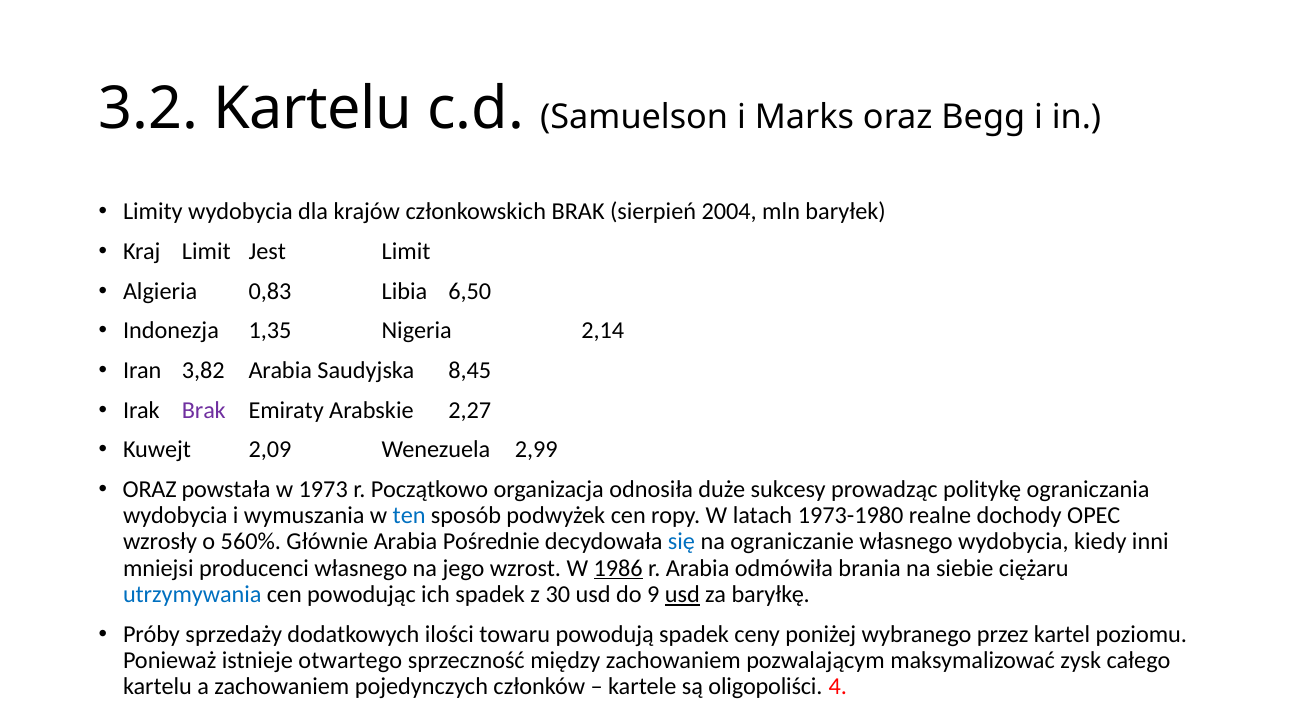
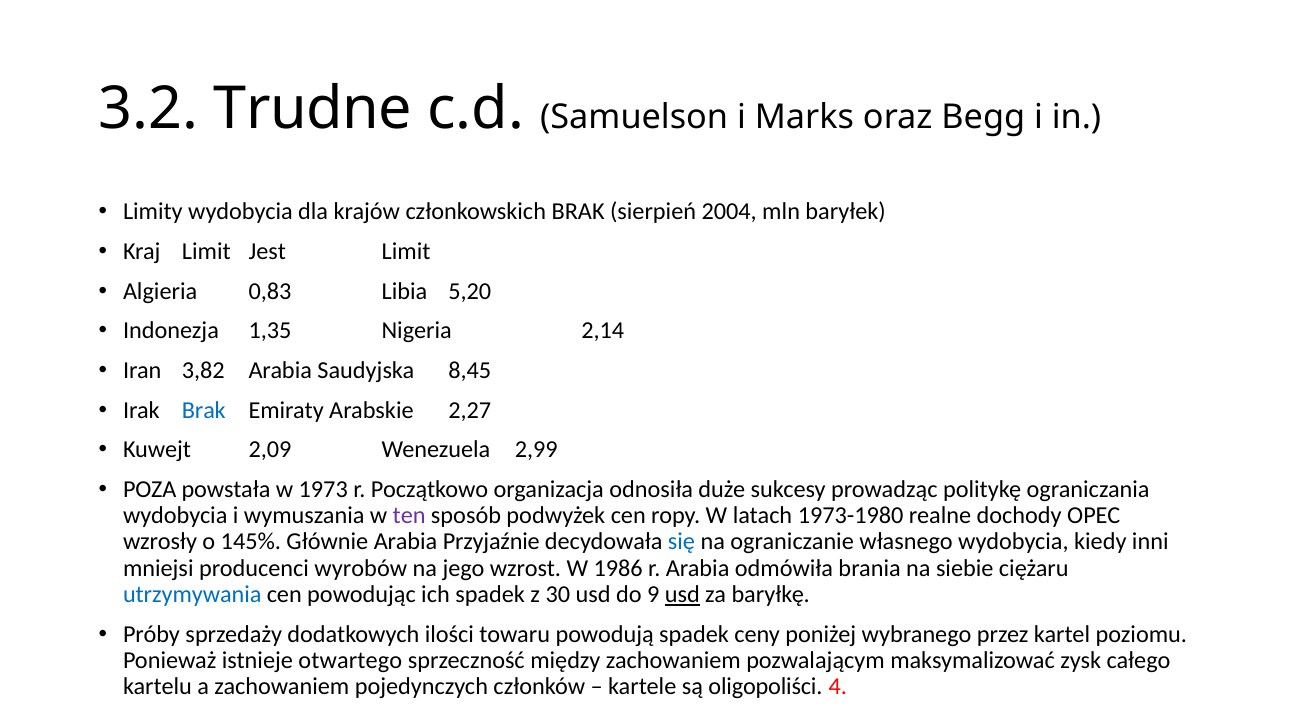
3.2 Kartelu: Kartelu -> Trudne
6,50: 6,50 -> 5,20
Brak at (204, 410) colour: purple -> blue
ORAZ at (150, 490): ORAZ -> POZA
ten colour: blue -> purple
560%: 560% -> 145%
Pośrednie: Pośrednie -> Przyjaźnie
producenci własnego: własnego -> wyrobów
1986 underline: present -> none
